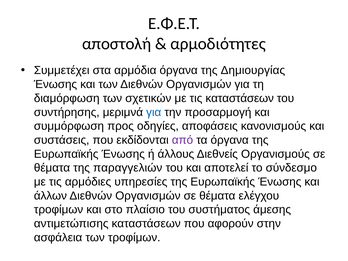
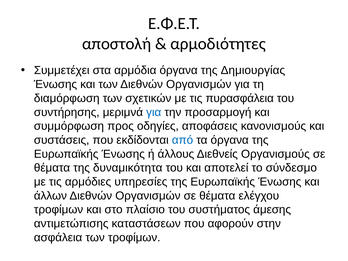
τις καταστάσεων: καταστάσεων -> πυρασφάλεια
από colour: purple -> blue
παραγγελιών: παραγγελιών -> δυναμικότητα
